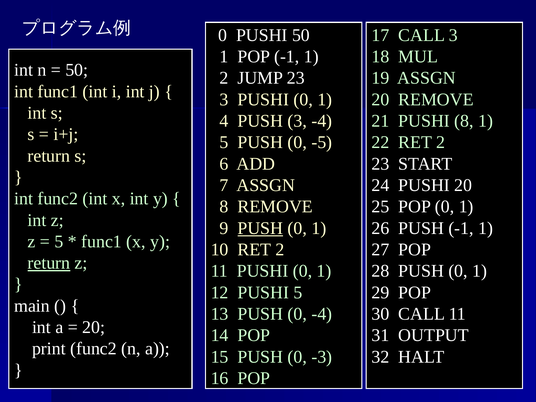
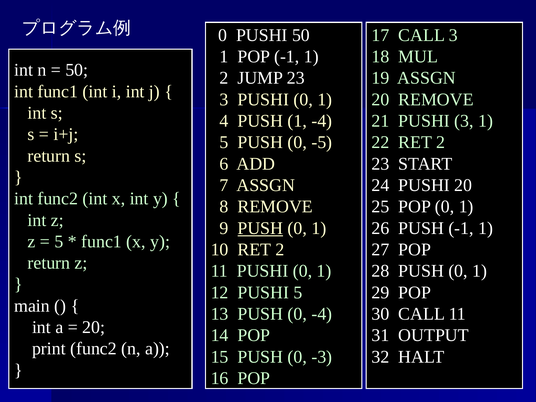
PUSH 3: 3 -> 1
PUSHI 8: 8 -> 3
return at (49, 263) underline: present -> none
